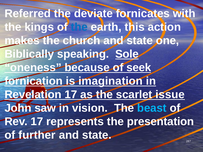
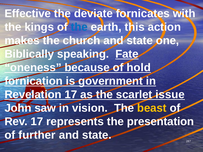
Referred: Referred -> Effective
Sole: Sole -> Fate
seek: seek -> hold
imagination: imagination -> government
beast colour: light blue -> yellow
